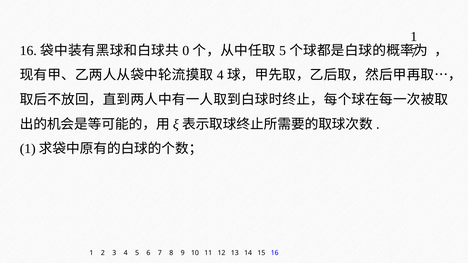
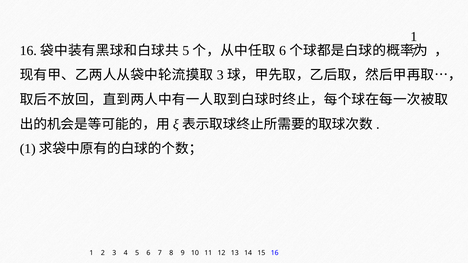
0 at (186, 51): 0 -> 5
5 at (283, 51): 5 -> 6
4 at (220, 75): 4 -> 3
